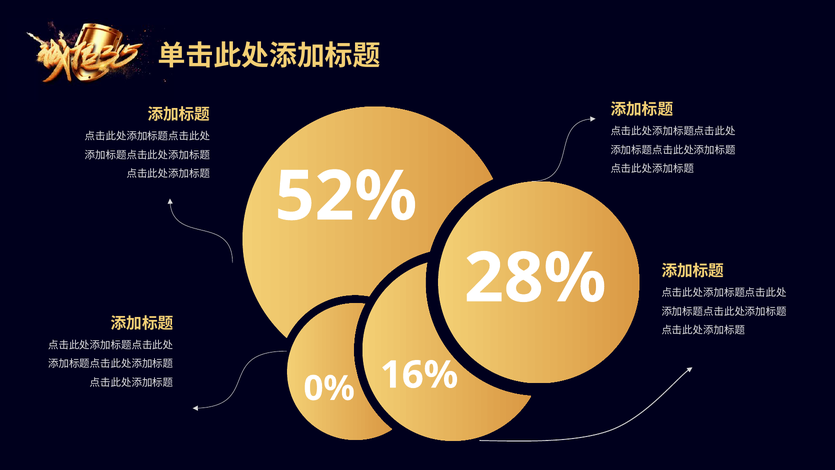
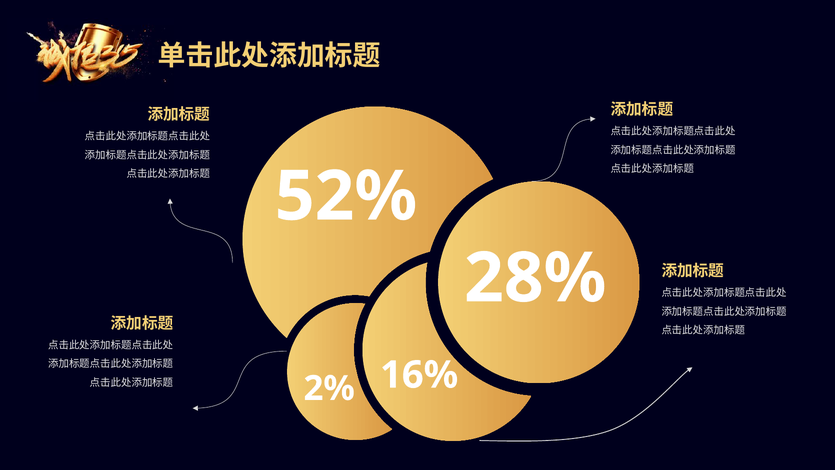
0%: 0% -> 2%
